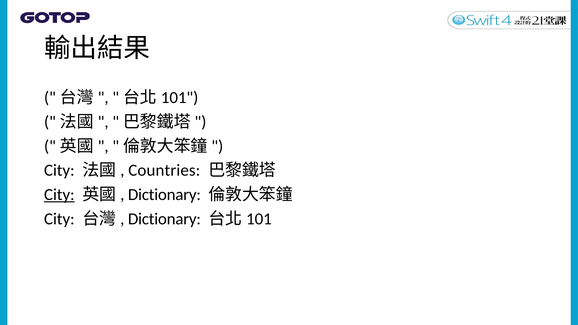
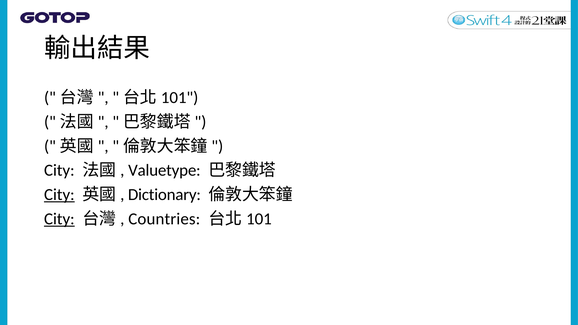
Countries: Countries -> Valuetype
City at (59, 219) underline: none -> present
Dictionary at (164, 219): Dictionary -> Countries
